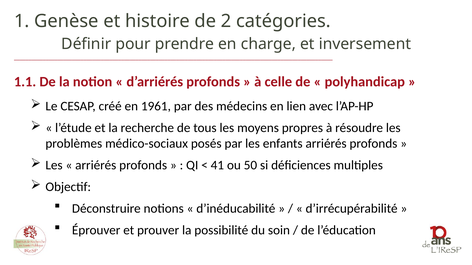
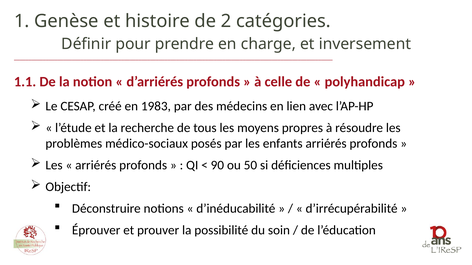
1961: 1961 -> 1983
41: 41 -> 90
